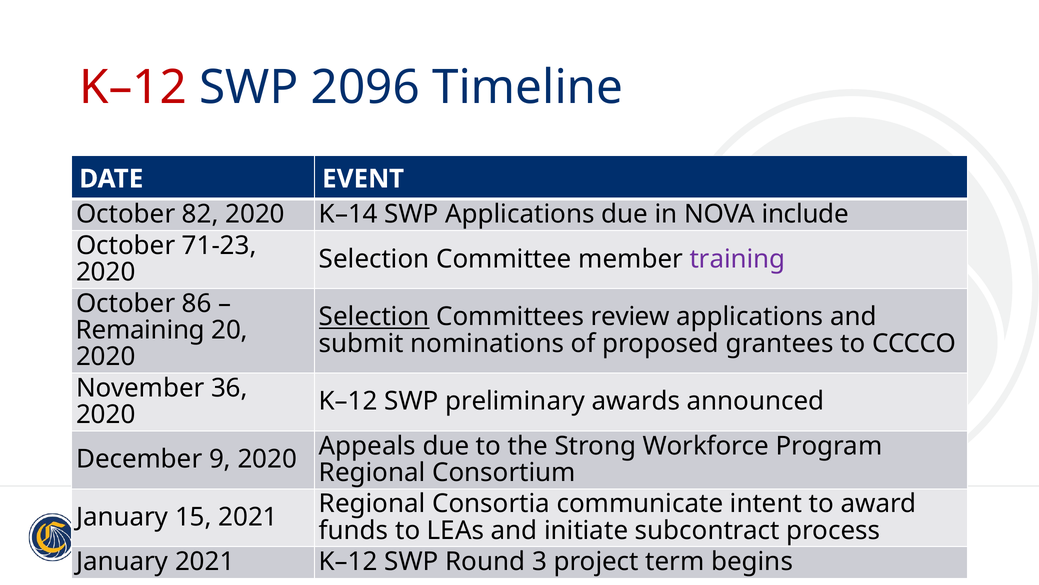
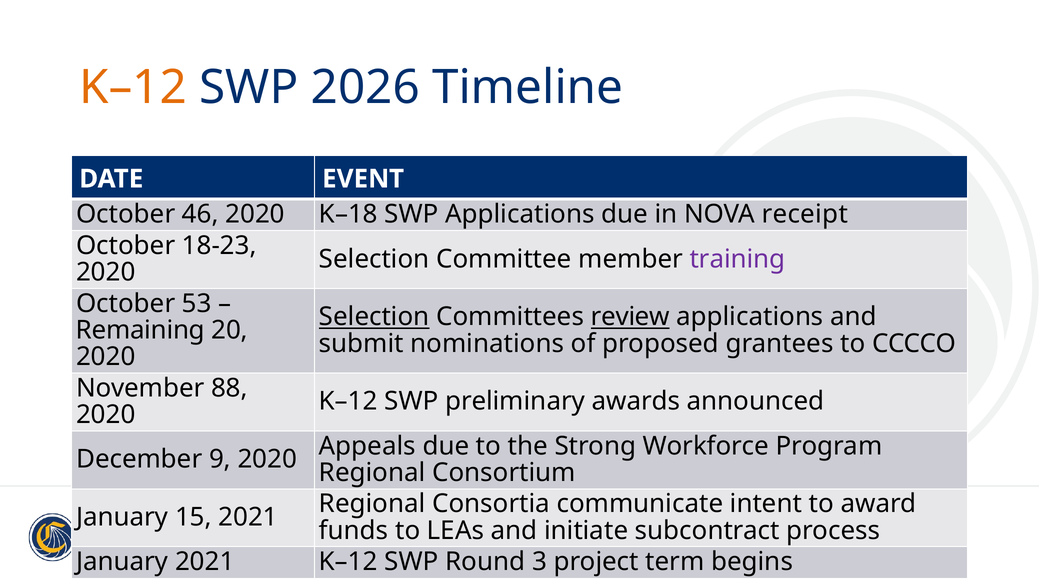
K–12 at (133, 87) colour: red -> orange
2096: 2096 -> 2026
82: 82 -> 46
K–14: K–14 -> K–18
include: include -> receipt
71-23: 71-23 -> 18-23
86: 86 -> 53
review underline: none -> present
36: 36 -> 88
